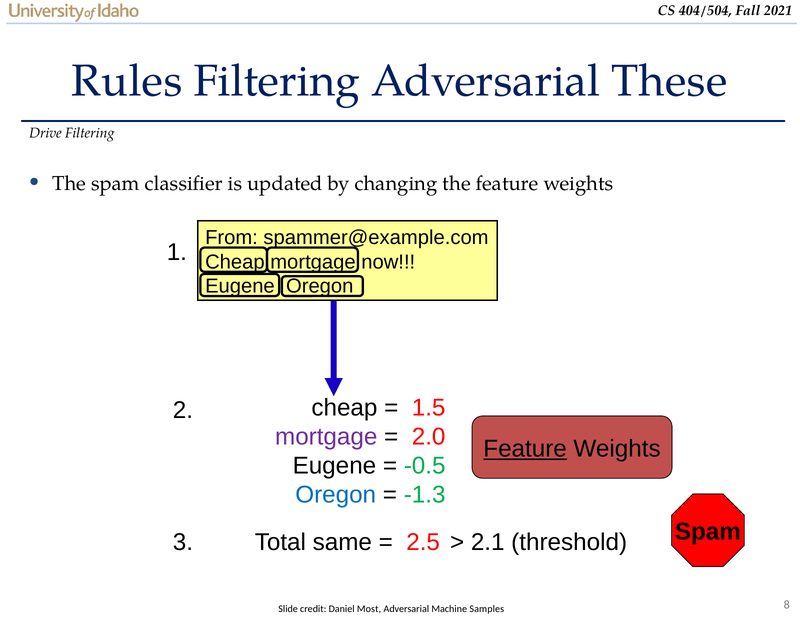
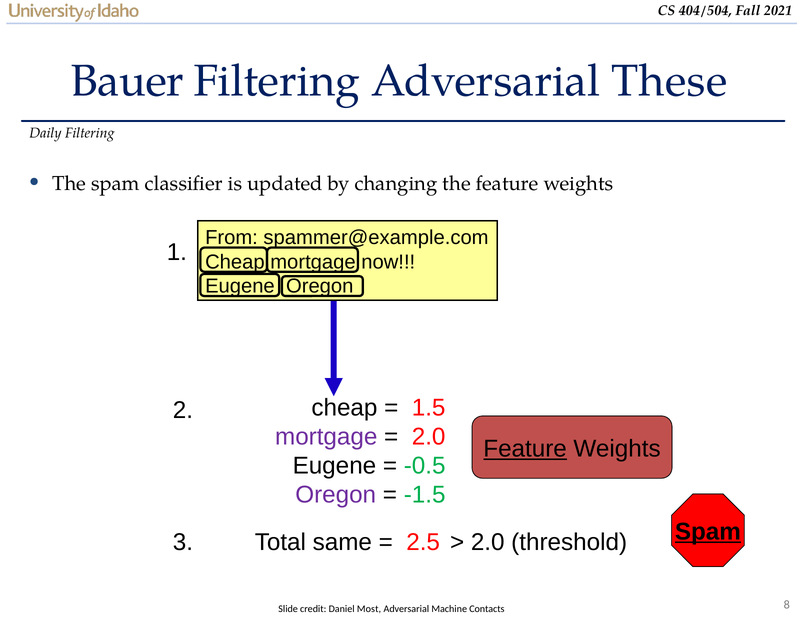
Rules: Rules -> Bauer
Drive: Drive -> Daily
Oregon at (336, 495) colour: blue -> purple
-1.3: -1.3 -> -1.5
2.1 at (488, 542): 2.1 -> 2.0
Spam at (708, 532) underline: none -> present
Samples: Samples -> Contacts
